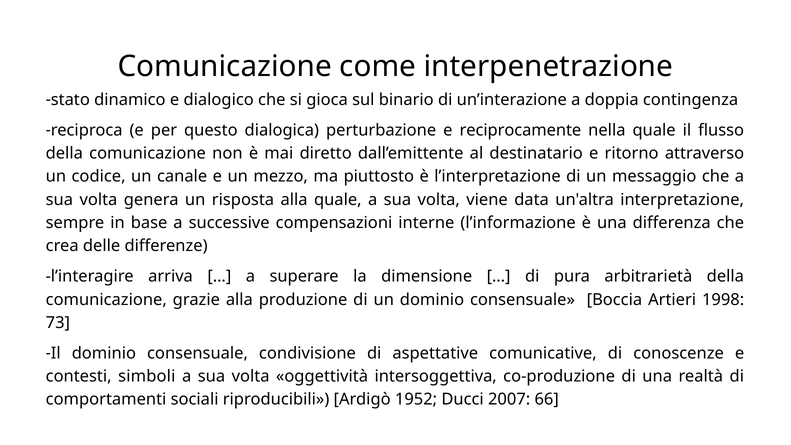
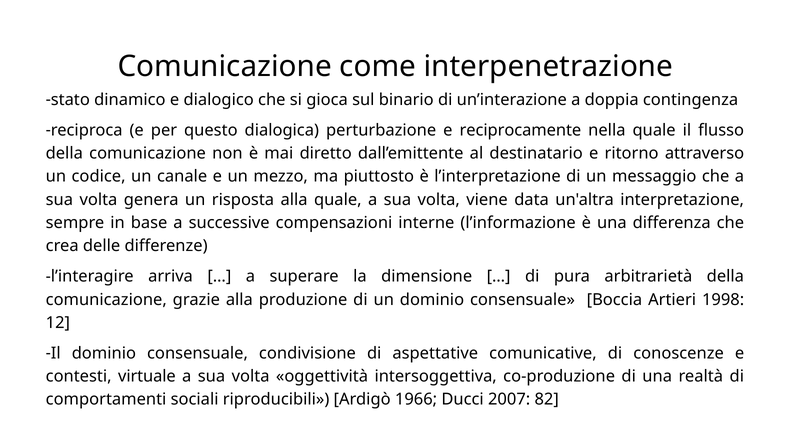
73: 73 -> 12
simboli: simboli -> virtuale
1952: 1952 -> 1966
66: 66 -> 82
